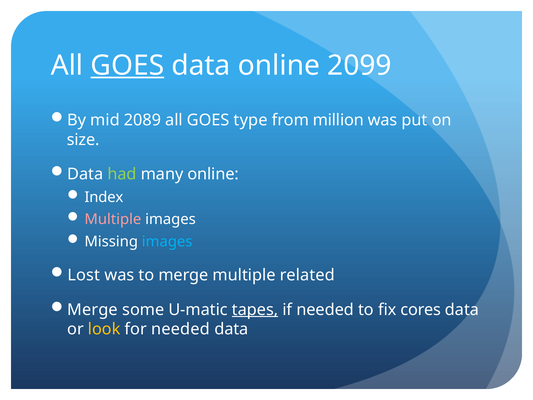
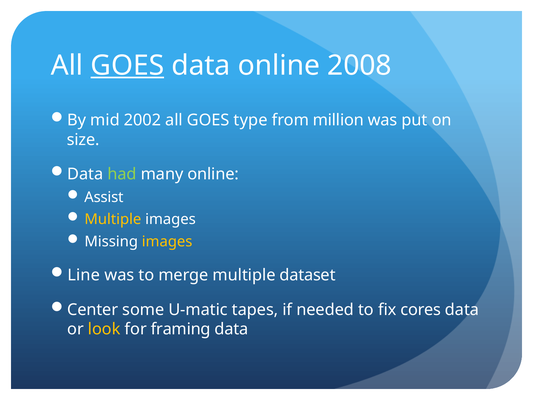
2099: 2099 -> 2008
2089: 2089 -> 2002
Index: Index -> Assist
Multiple at (113, 219) colour: pink -> yellow
images at (167, 242) colour: light blue -> yellow
Lost: Lost -> Line
related: related -> dataset
Merge at (93, 309): Merge -> Center
tapes underline: present -> none
for needed: needed -> framing
